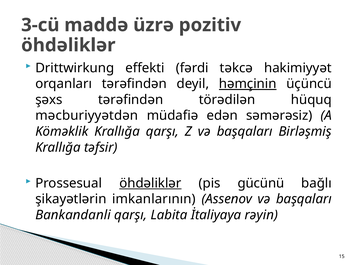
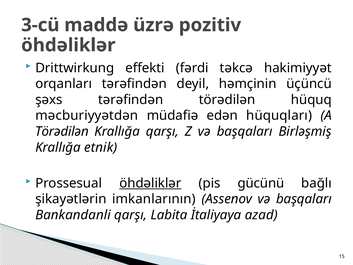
həmçinin underline: present -> none
səmərəsiz: səmərəsiz -> hüquqları
Köməklik at (62, 131): Köməklik -> Törədilən
təfsir: təfsir -> etnik
rəyin: rəyin -> azad
